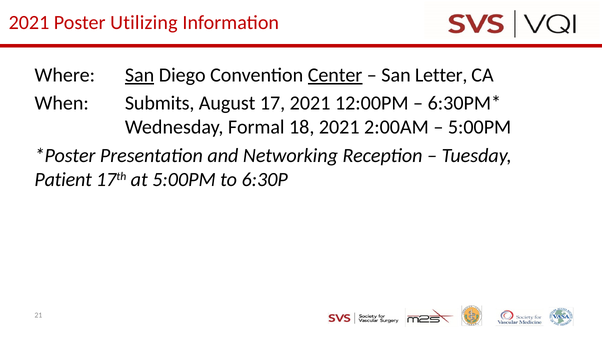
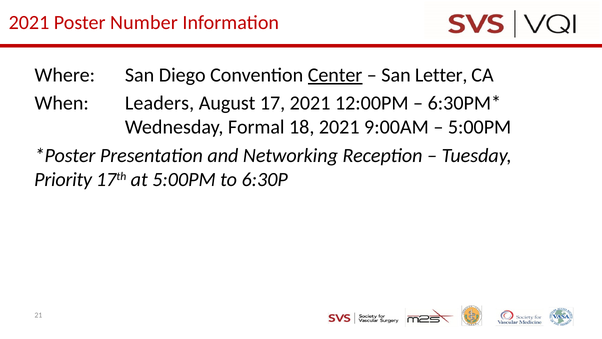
Utilizing: Utilizing -> Number
San at (140, 75) underline: present -> none
Submits: Submits -> Leaders
2:00AM: 2:00AM -> 9:00AM
Patient: Patient -> Priority
